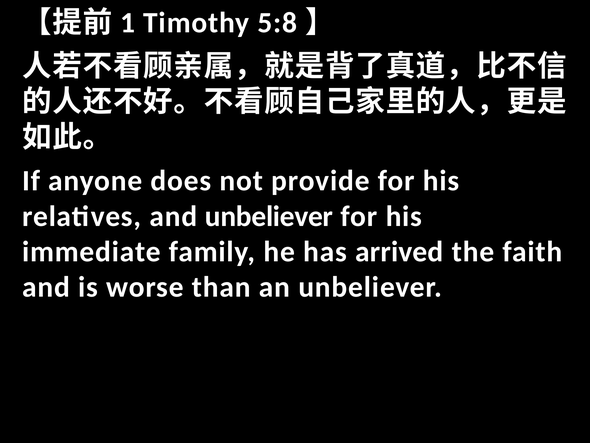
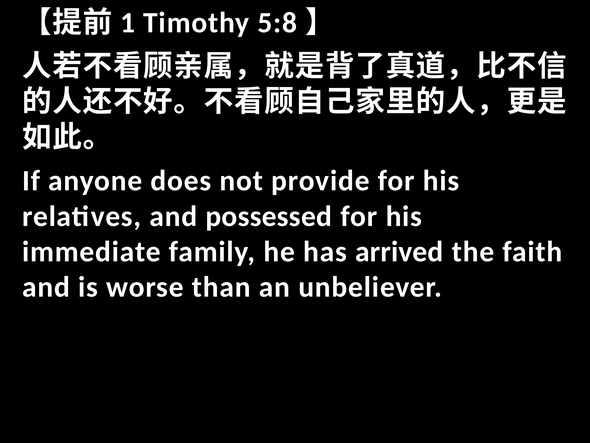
and unbeliever: unbeliever -> possessed
